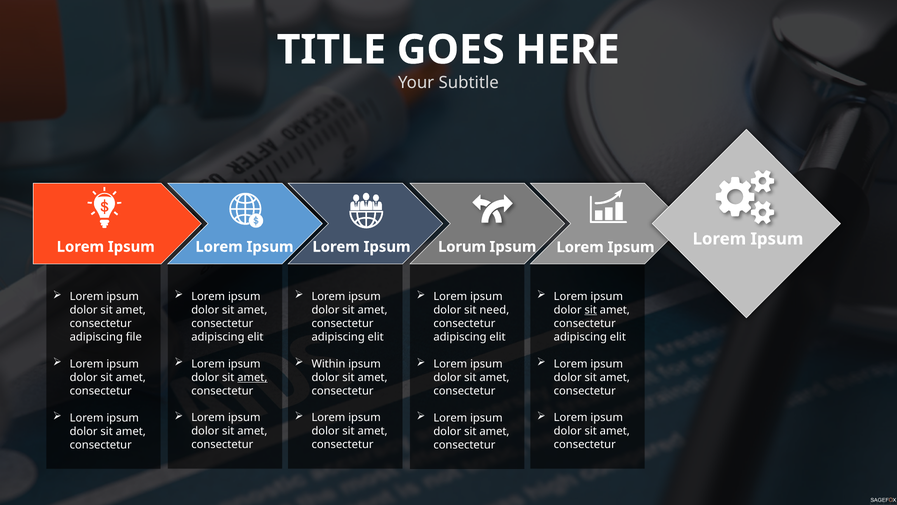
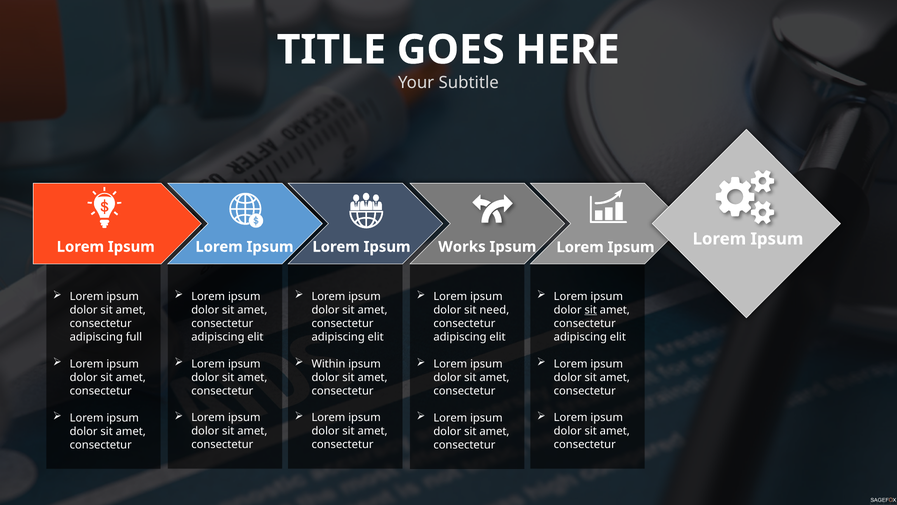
Lorum: Lorum -> Works
file: file -> full
amet at (252, 377) underline: present -> none
